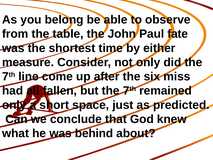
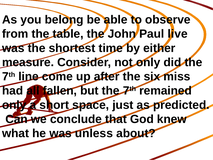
fate: fate -> live
behind: behind -> unless
